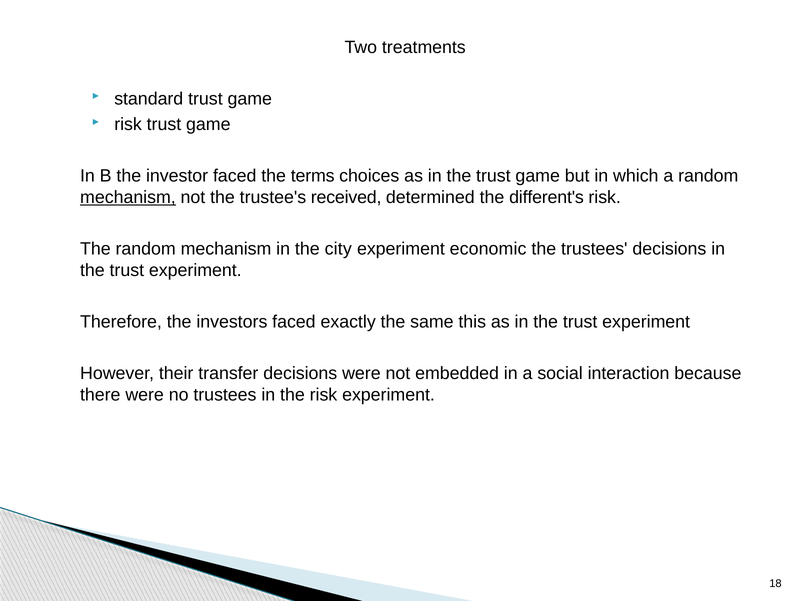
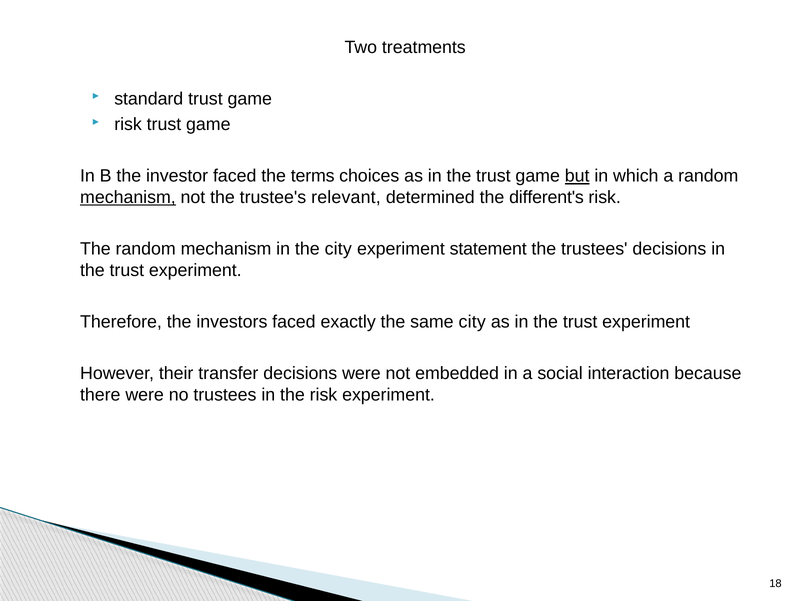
but underline: none -> present
received: received -> relevant
economic: economic -> statement
same this: this -> city
